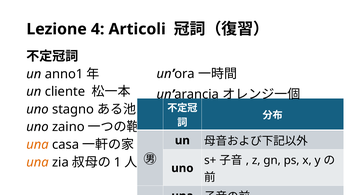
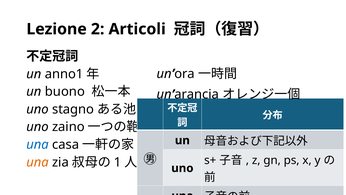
4: 4 -> 2
cliente: cliente -> buono
una at (38, 144) colour: orange -> blue
